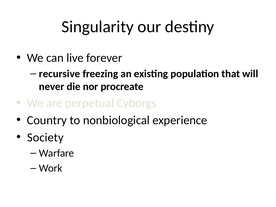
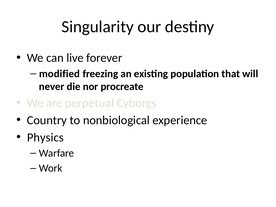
recursive: recursive -> modified
Society: Society -> Physics
